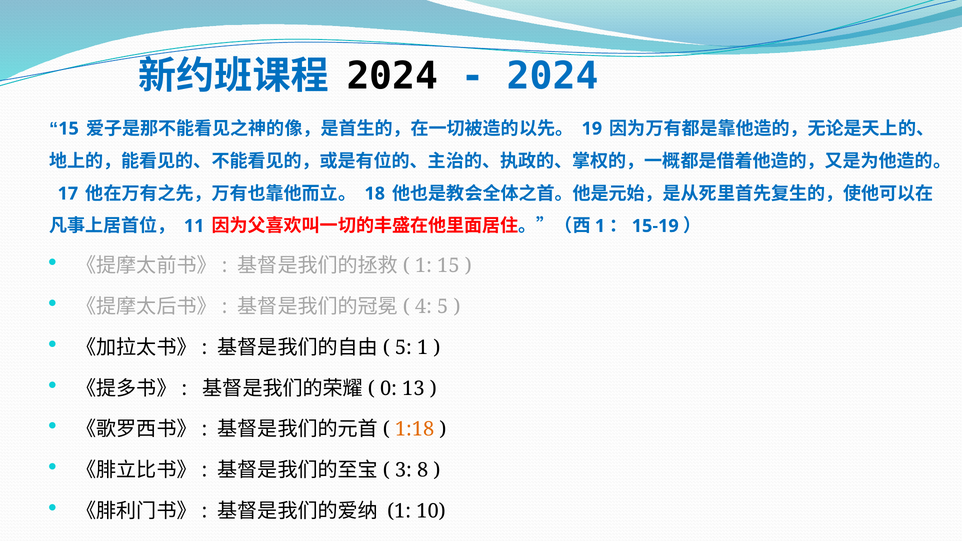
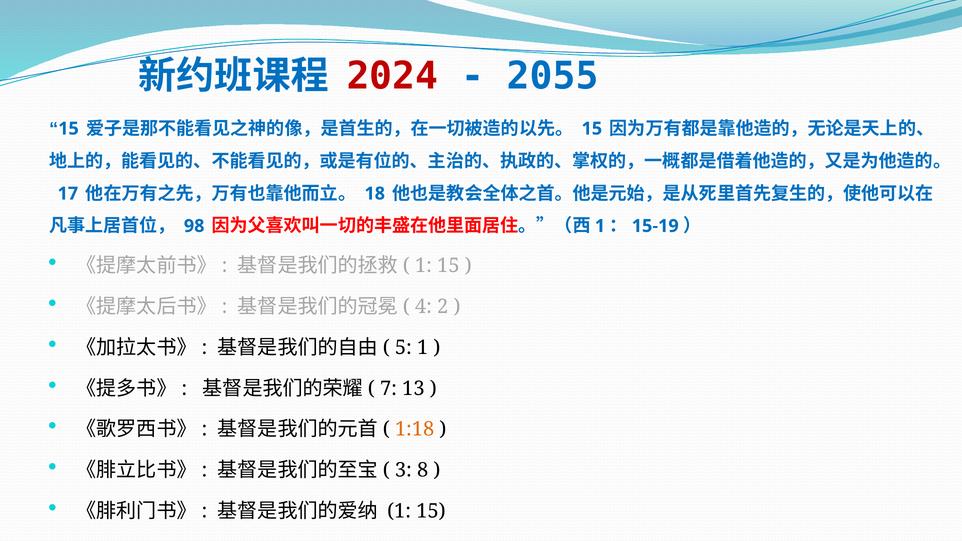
2024 at (392, 76) colour: black -> red
2024 at (553, 76): 2024 -> 2055
19 at (592, 129): 19 -> 15
11: 11 -> 98
4 5: 5 -> 2
0: 0 -> 7
10 at (431, 511): 10 -> 15
